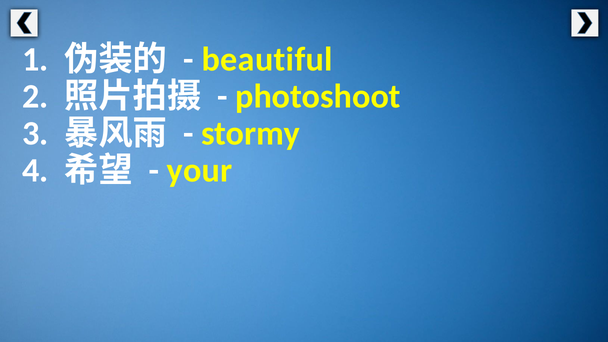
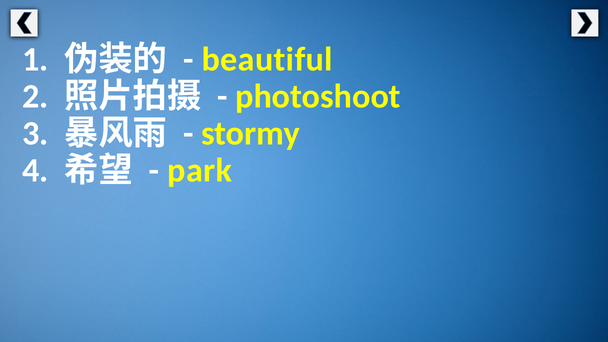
your: your -> park
